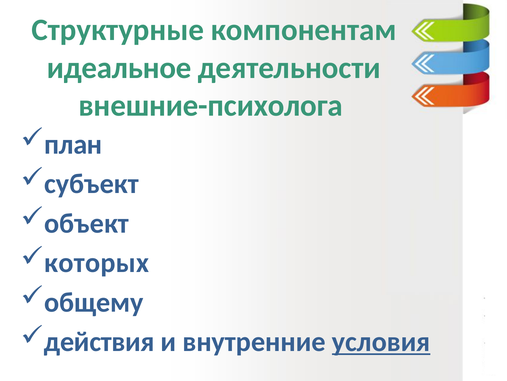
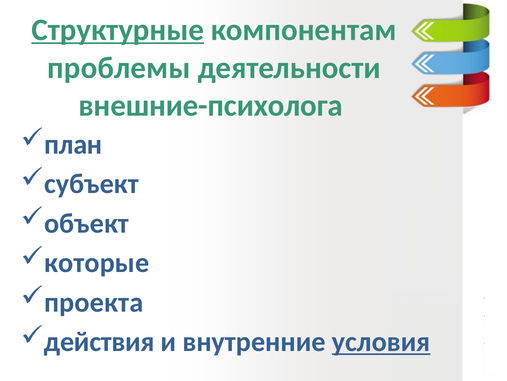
Структурные underline: none -> present
идеальное: идеальное -> проблемы
которых: которых -> которые
общему: общему -> проекта
